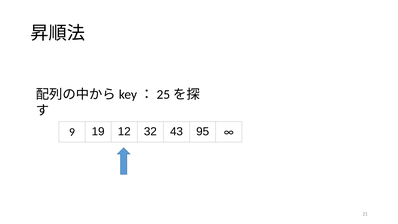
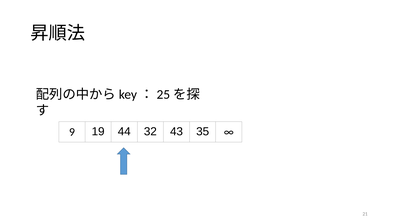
12: 12 -> 44
95: 95 -> 35
